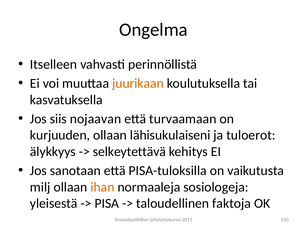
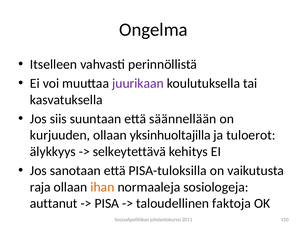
juurikaan colour: orange -> purple
nojaavan: nojaavan -> suuntaan
turvaamaan: turvaamaan -> säännellään
lähisukulaiseni: lähisukulaiseni -> yksinhuoltajilla
milj: milj -> raja
yleisestä: yleisestä -> auttanut
